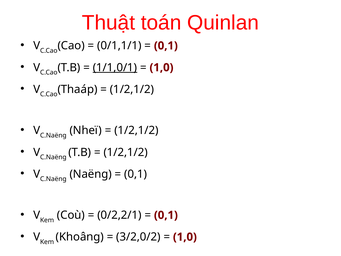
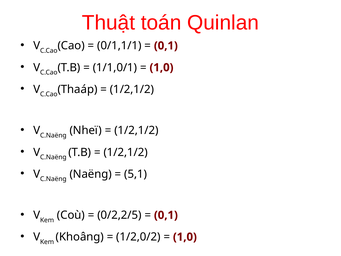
1/1,0/1 underline: present -> none
0,1 at (136, 174): 0,1 -> 5,1
0/2,2/1: 0/2,2/1 -> 0/2,2/5
3/2,0/2: 3/2,0/2 -> 1/2,0/2
